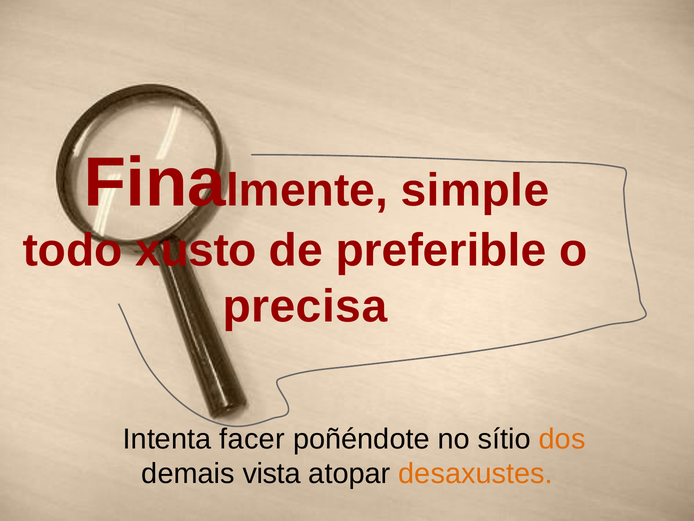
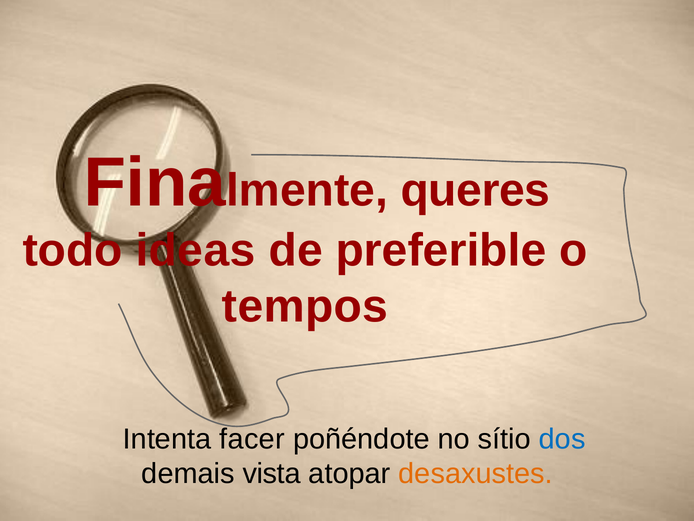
simple: simple -> queres
xusto: xusto -> ideas
precisa: precisa -> tempos
dos colour: orange -> blue
